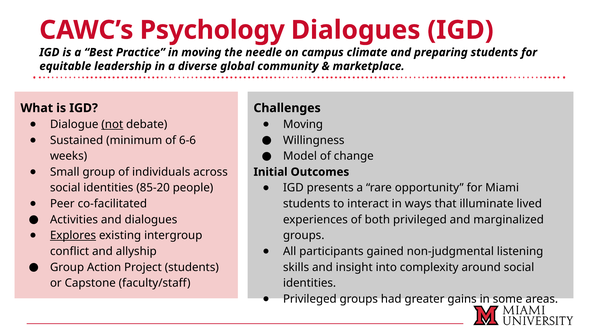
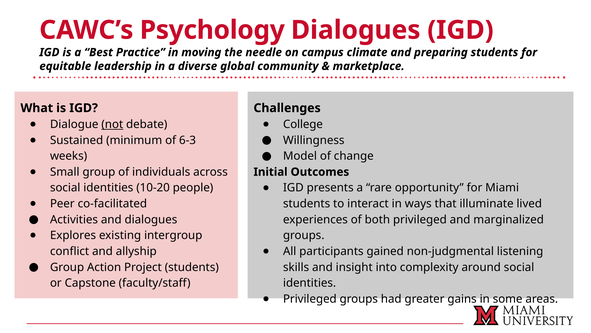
Moving at (303, 124): Moving -> College
6-6: 6-6 -> 6-3
85-20: 85-20 -> 10-20
Explores underline: present -> none
